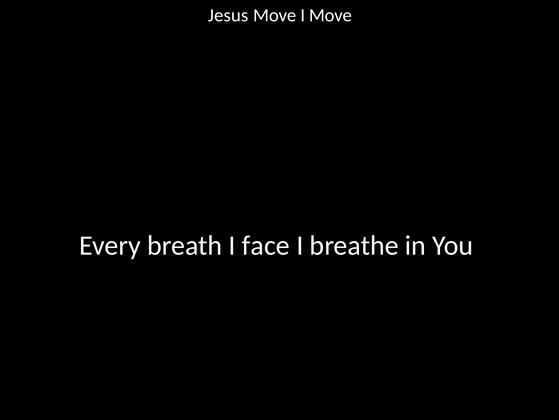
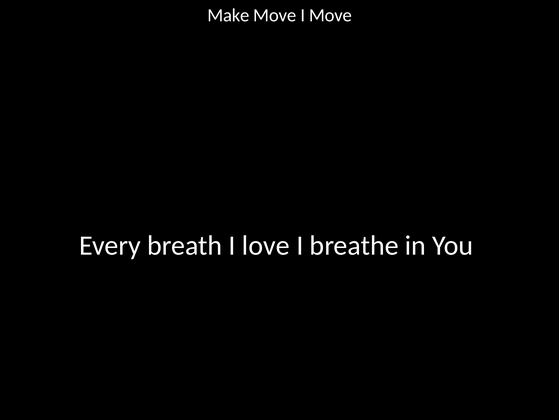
Jesus: Jesus -> Make
face: face -> love
